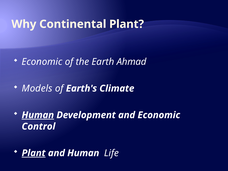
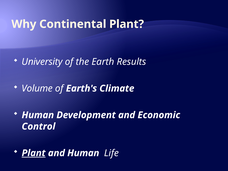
Economic at (42, 62): Economic -> University
Ahmad: Ahmad -> Results
Models: Models -> Volume
Human at (38, 115) underline: present -> none
